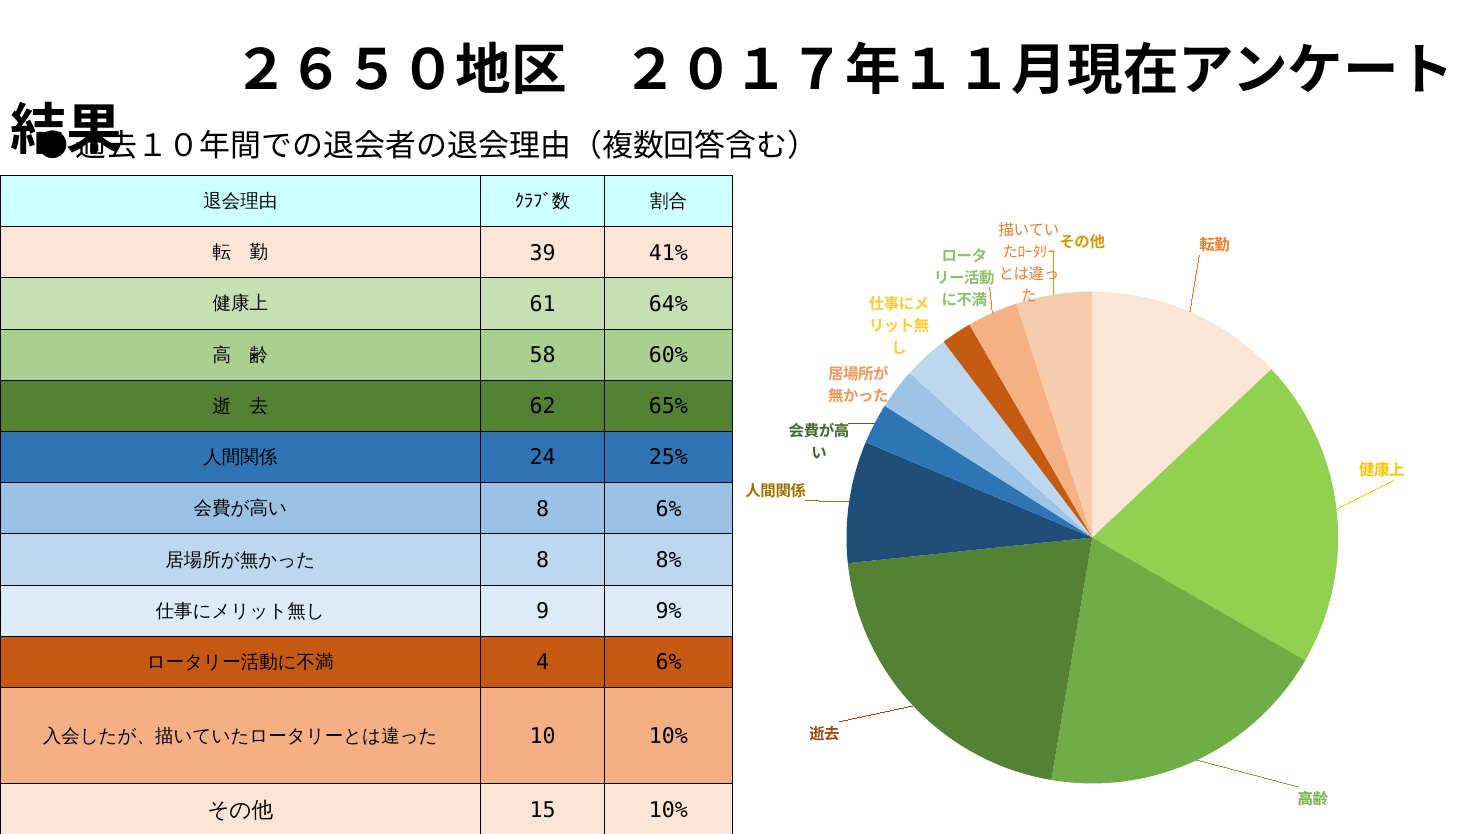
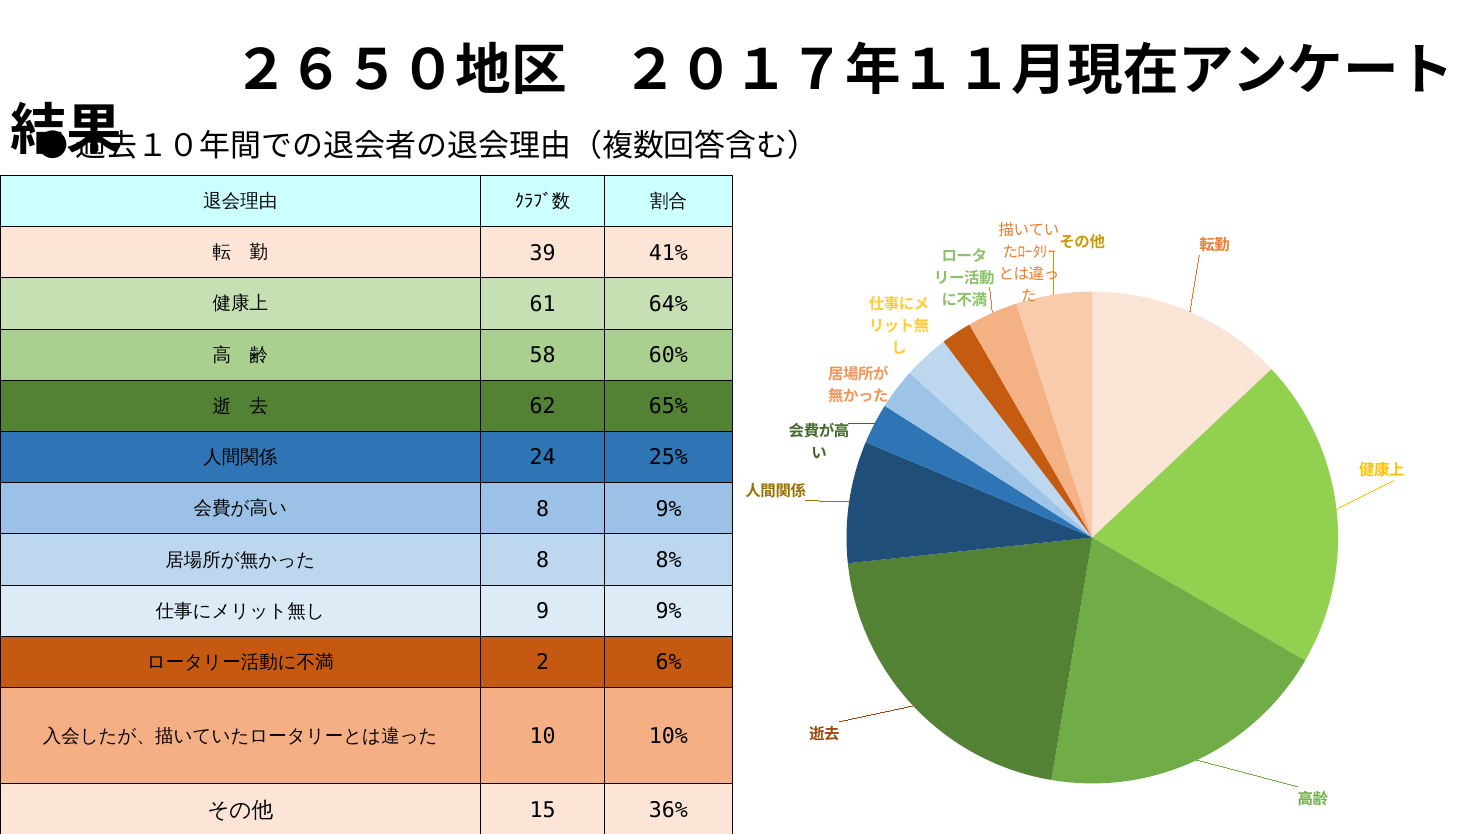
8 6%: 6% -> 9%
4: 4 -> 2
15 10%: 10% -> 36%
